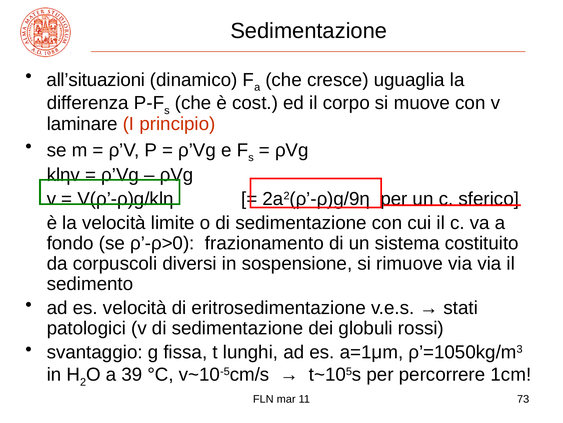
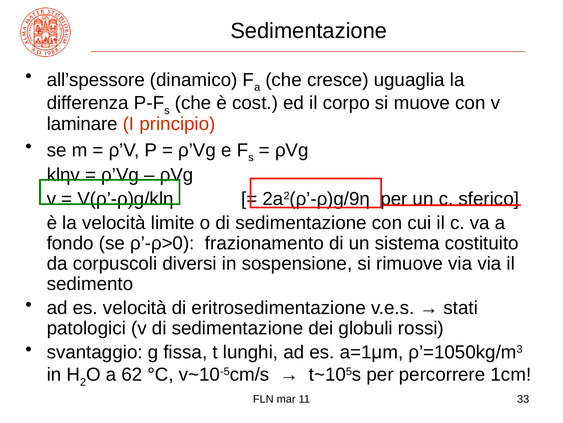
all’situazioni: all’situazioni -> all’spessore
39: 39 -> 62
73: 73 -> 33
